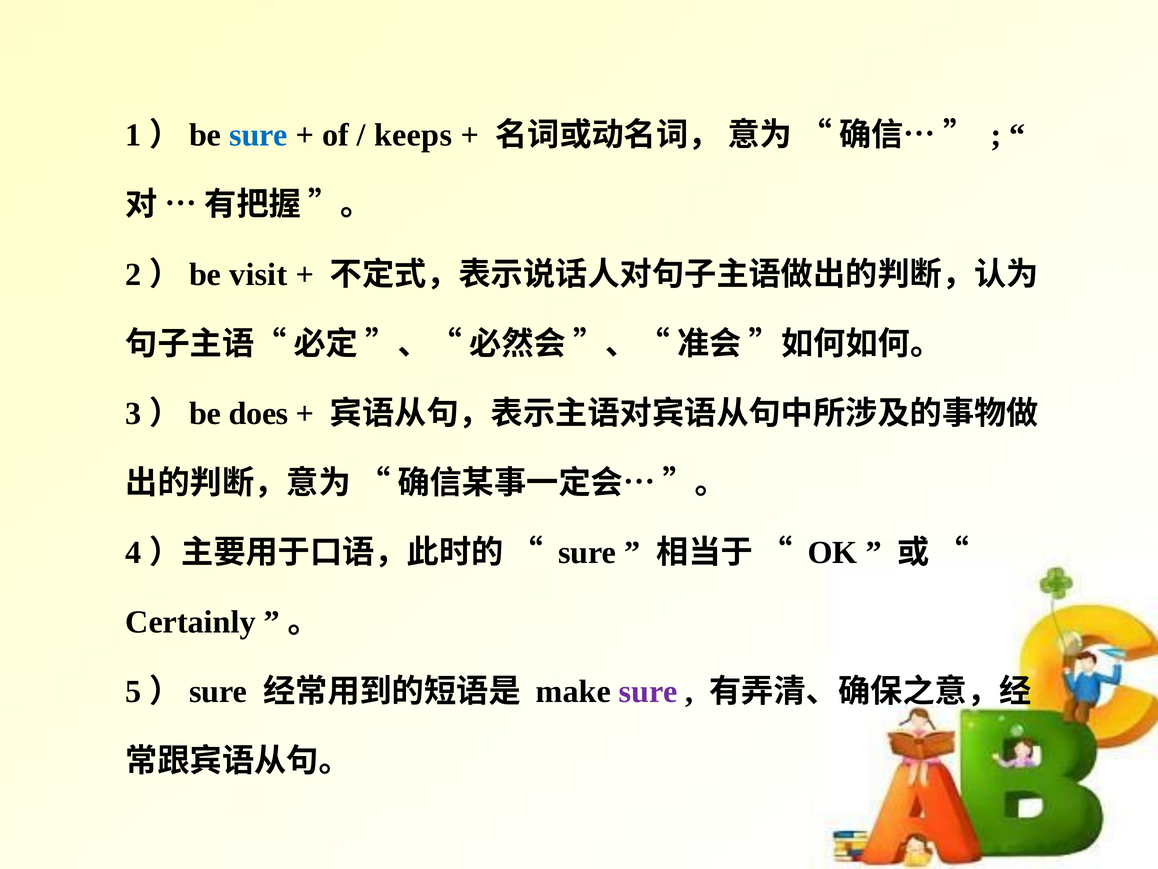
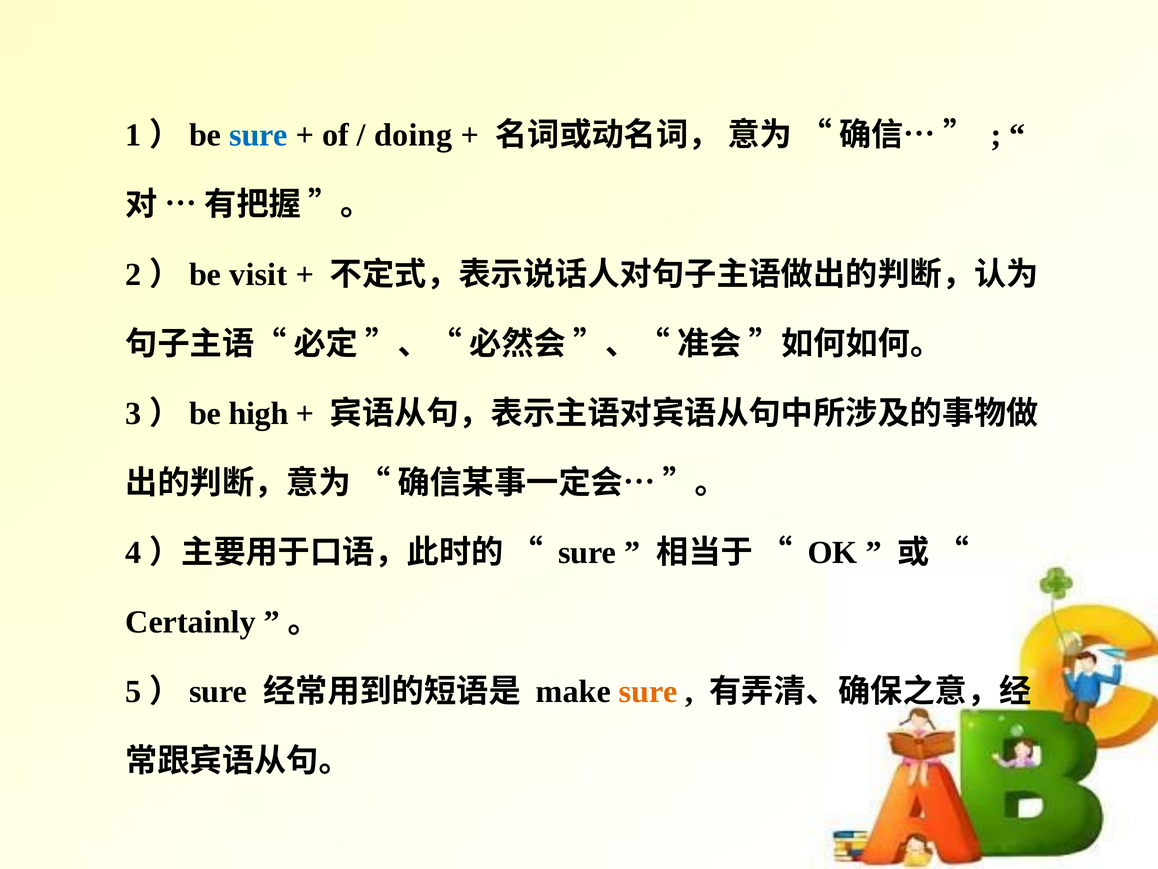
keeps: keeps -> doing
does: does -> high
sure at (648, 691) colour: purple -> orange
